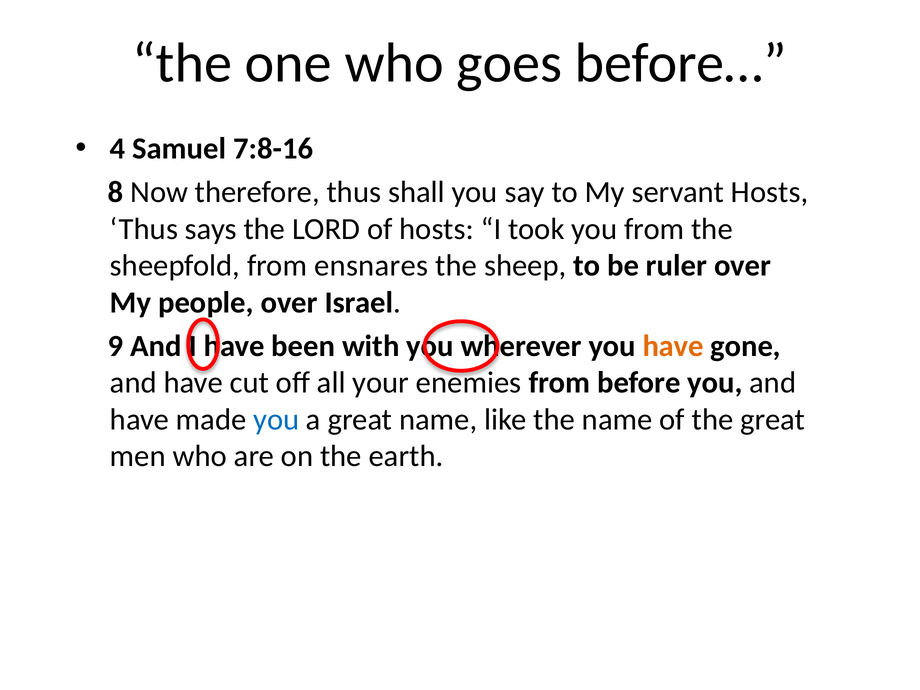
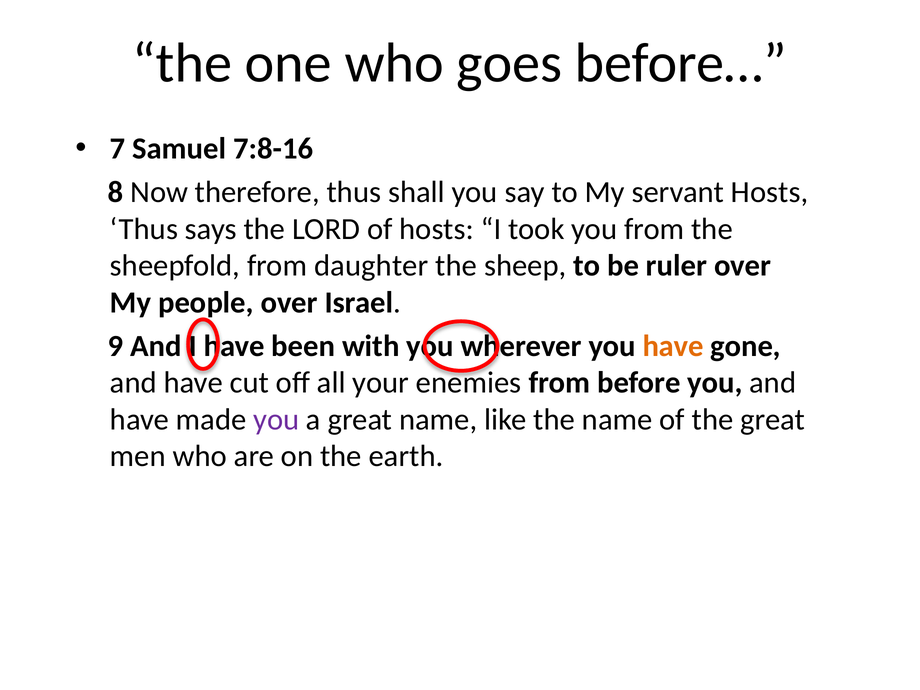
4: 4 -> 7
ensnares: ensnares -> daughter
you at (276, 420) colour: blue -> purple
